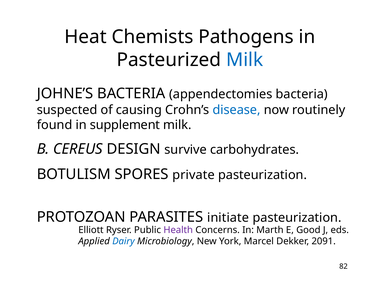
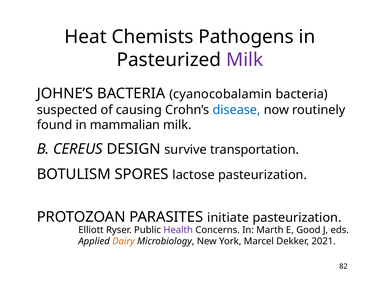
Milk at (245, 60) colour: blue -> purple
appendectomies: appendectomies -> cyanocobalamin
supplement: supplement -> mammalian
carbohydrates: carbohydrates -> transportation
private: private -> lactose
Dairy colour: blue -> orange
2091: 2091 -> 2021
